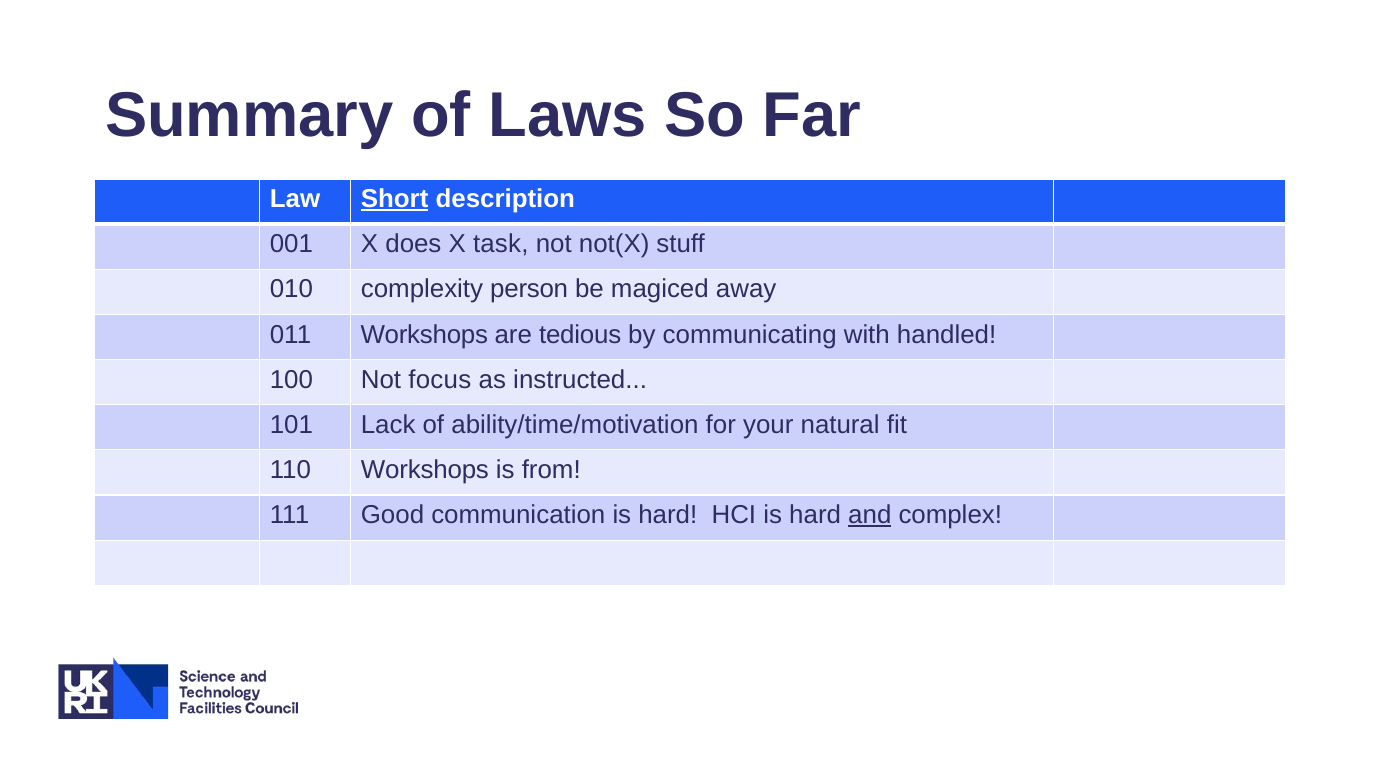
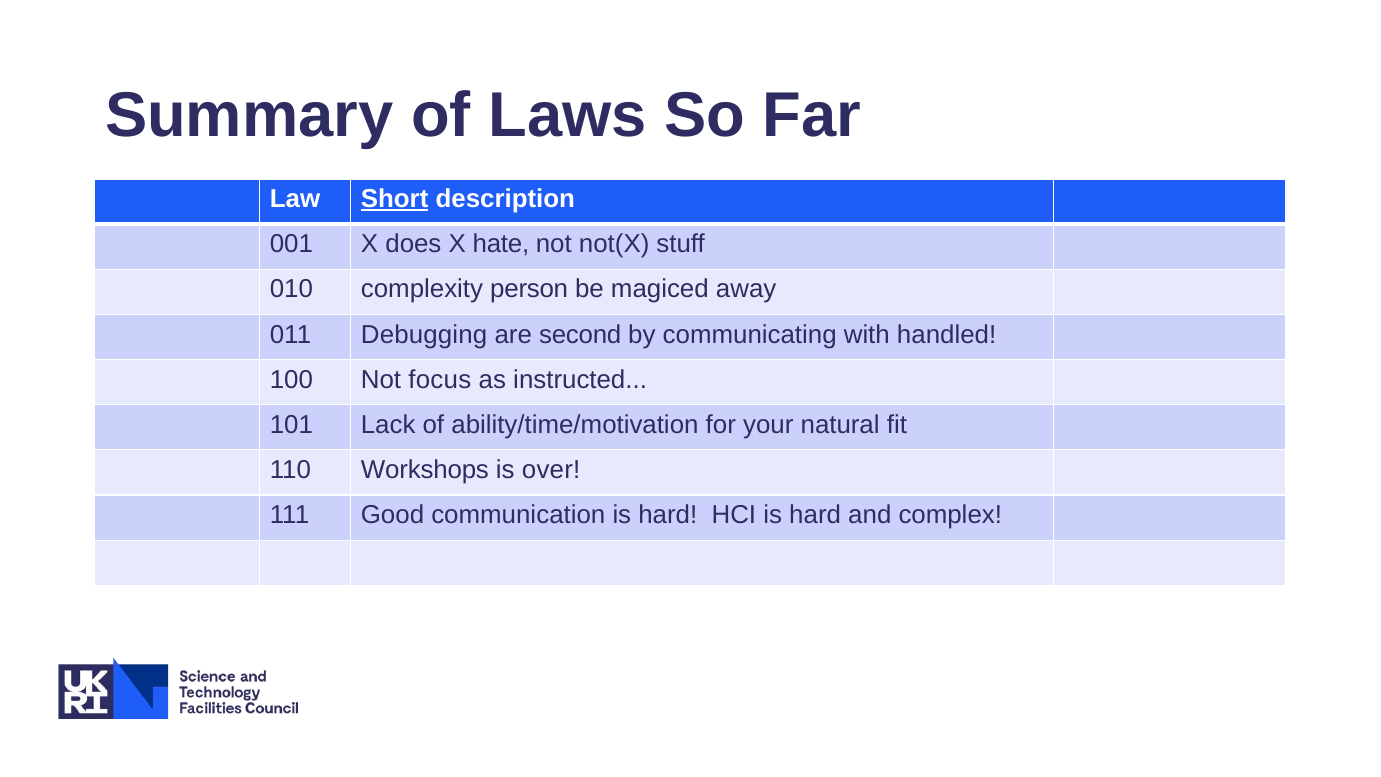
task: task -> hate
011 Workshops: Workshops -> Debugging
tedious: tedious -> second
from: from -> over
and underline: present -> none
